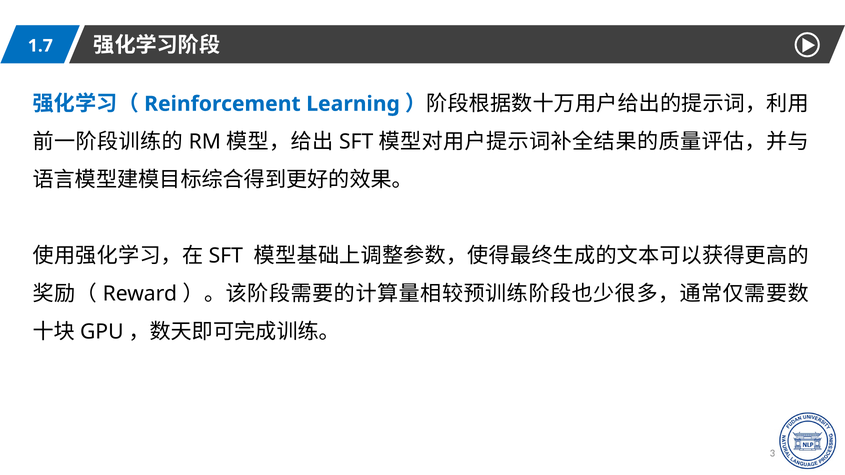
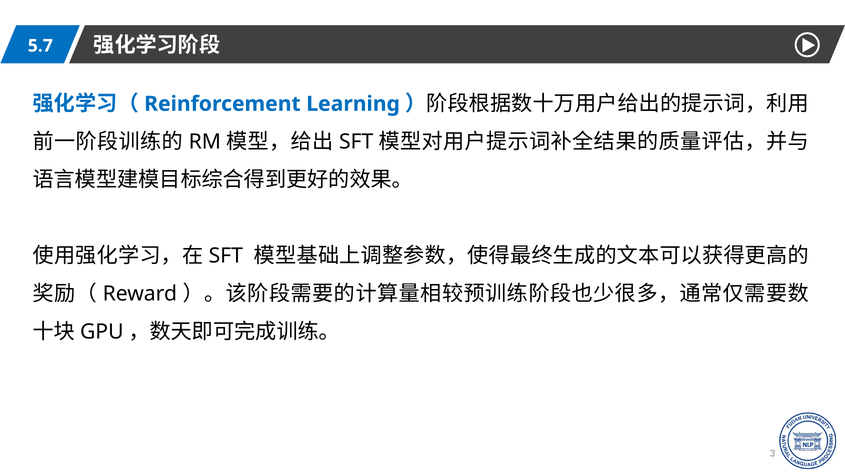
1.7: 1.7 -> 5.7
